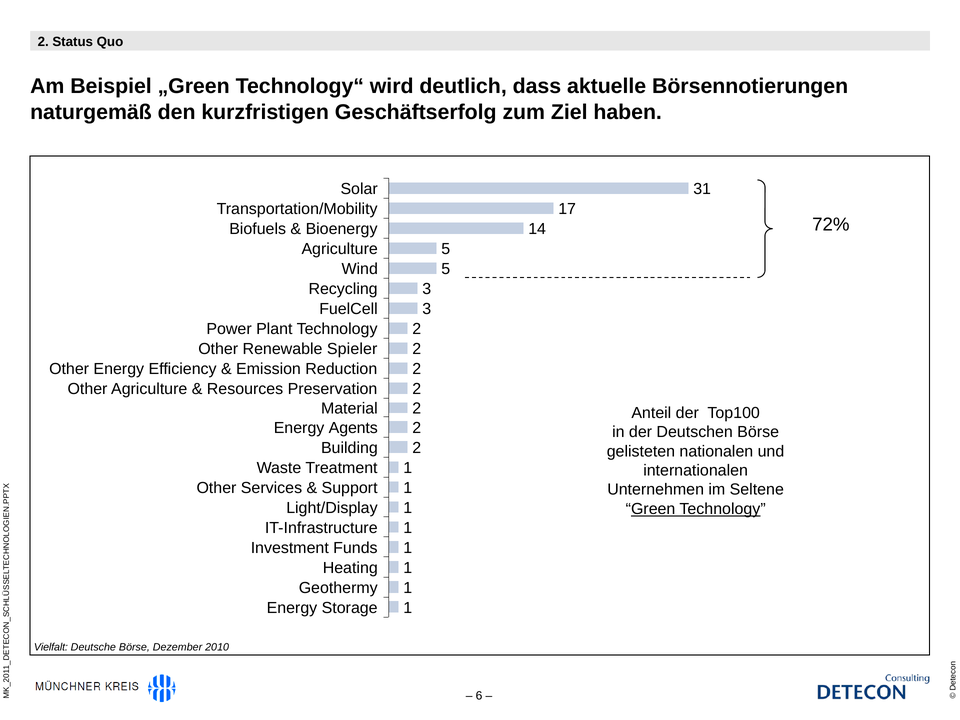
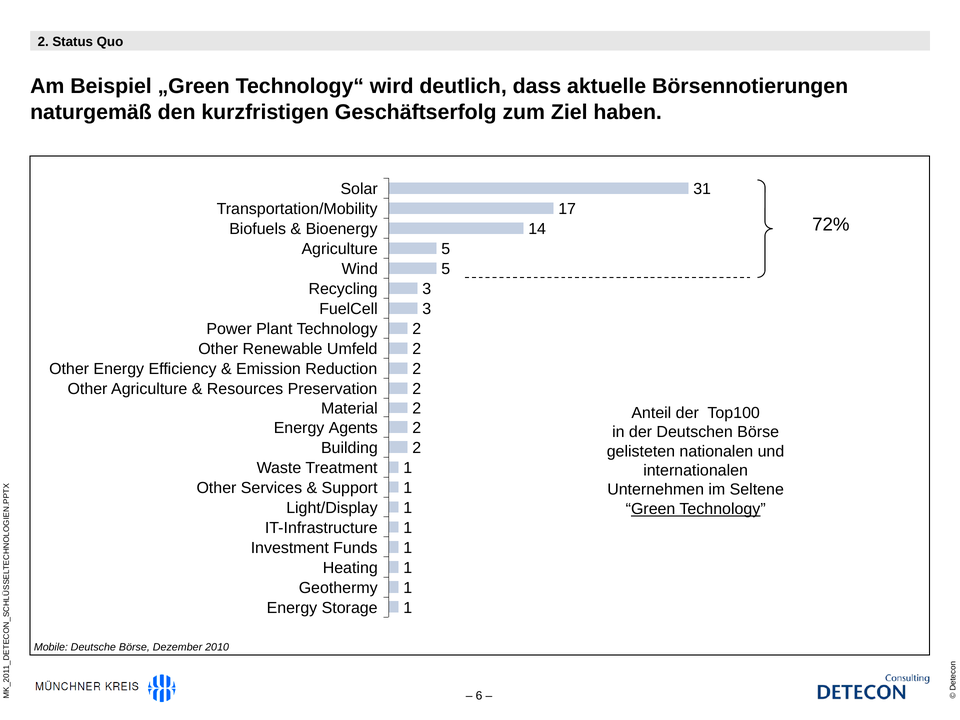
Spieler: Spieler -> Umfeld
Vielfalt: Vielfalt -> Mobile
